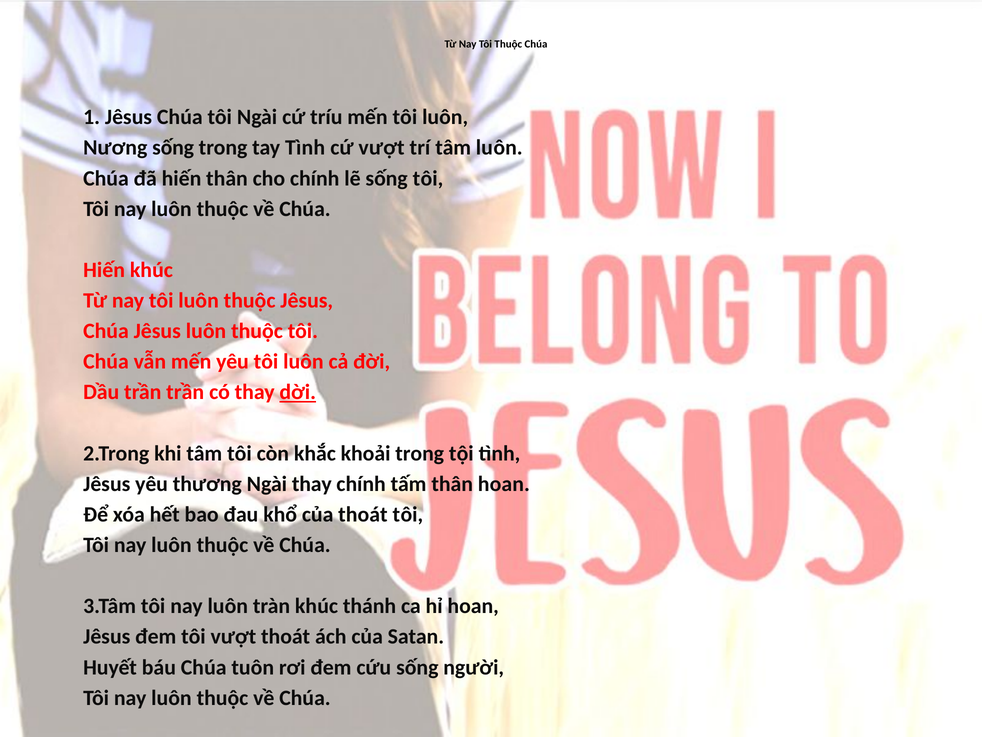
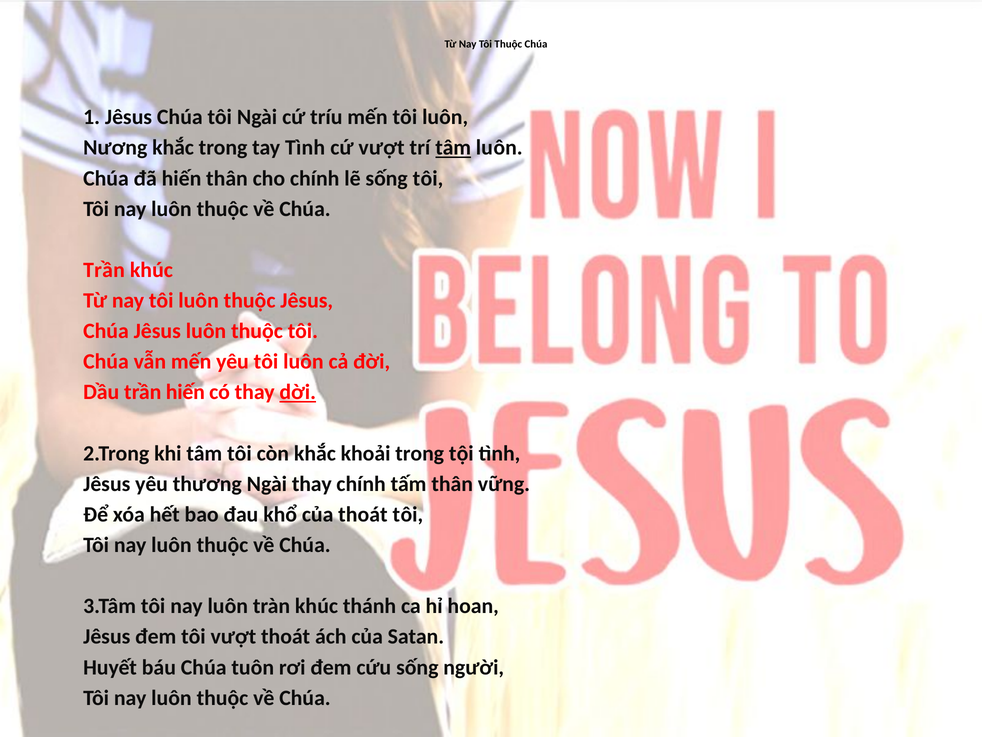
Nương sống: sống -> khắc
tâm at (453, 148) underline: none -> present
Hiến at (104, 270): Hiến -> Trần
trần trần: trần -> hiến
thân hoan: hoan -> vững
